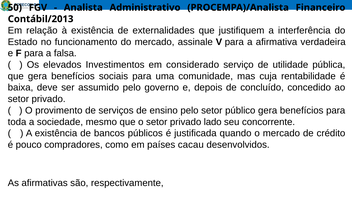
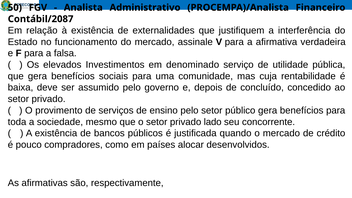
Contábil/2013: Contábil/2013 -> Contábil/2087
considerado: considerado -> denominado
cacau: cacau -> alocar
